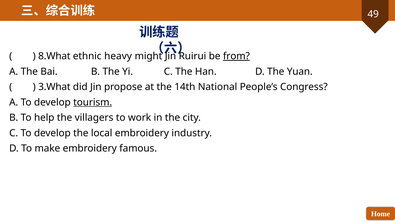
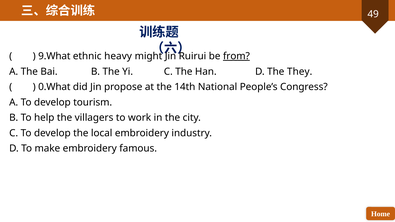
8.What: 8.What -> 9.What
Yuan: Yuan -> They
3.What: 3.What -> 0.What
tourism underline: present -> none
